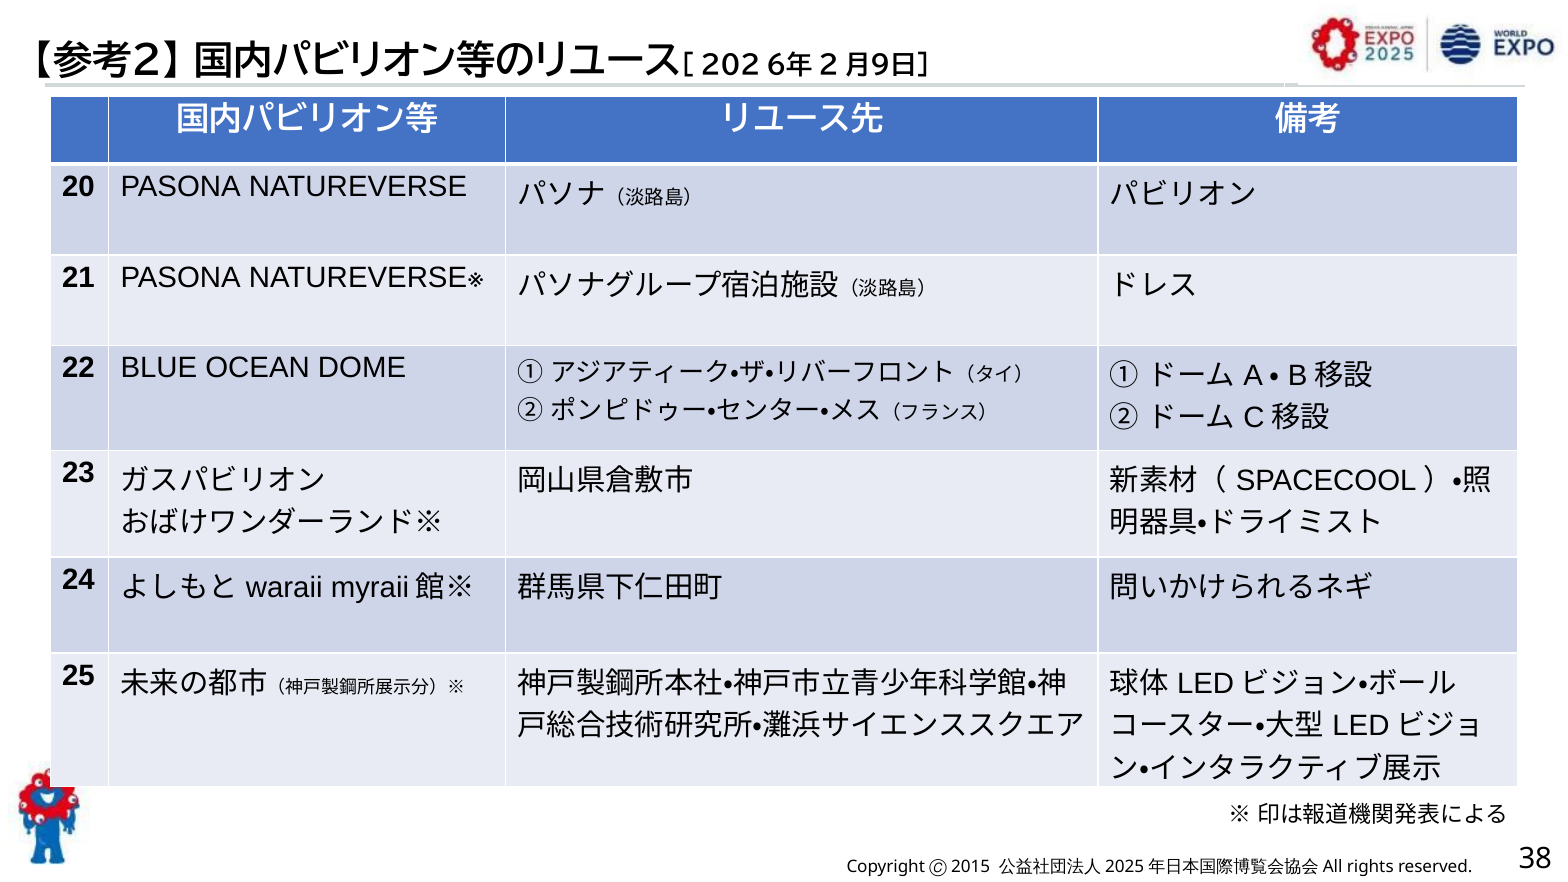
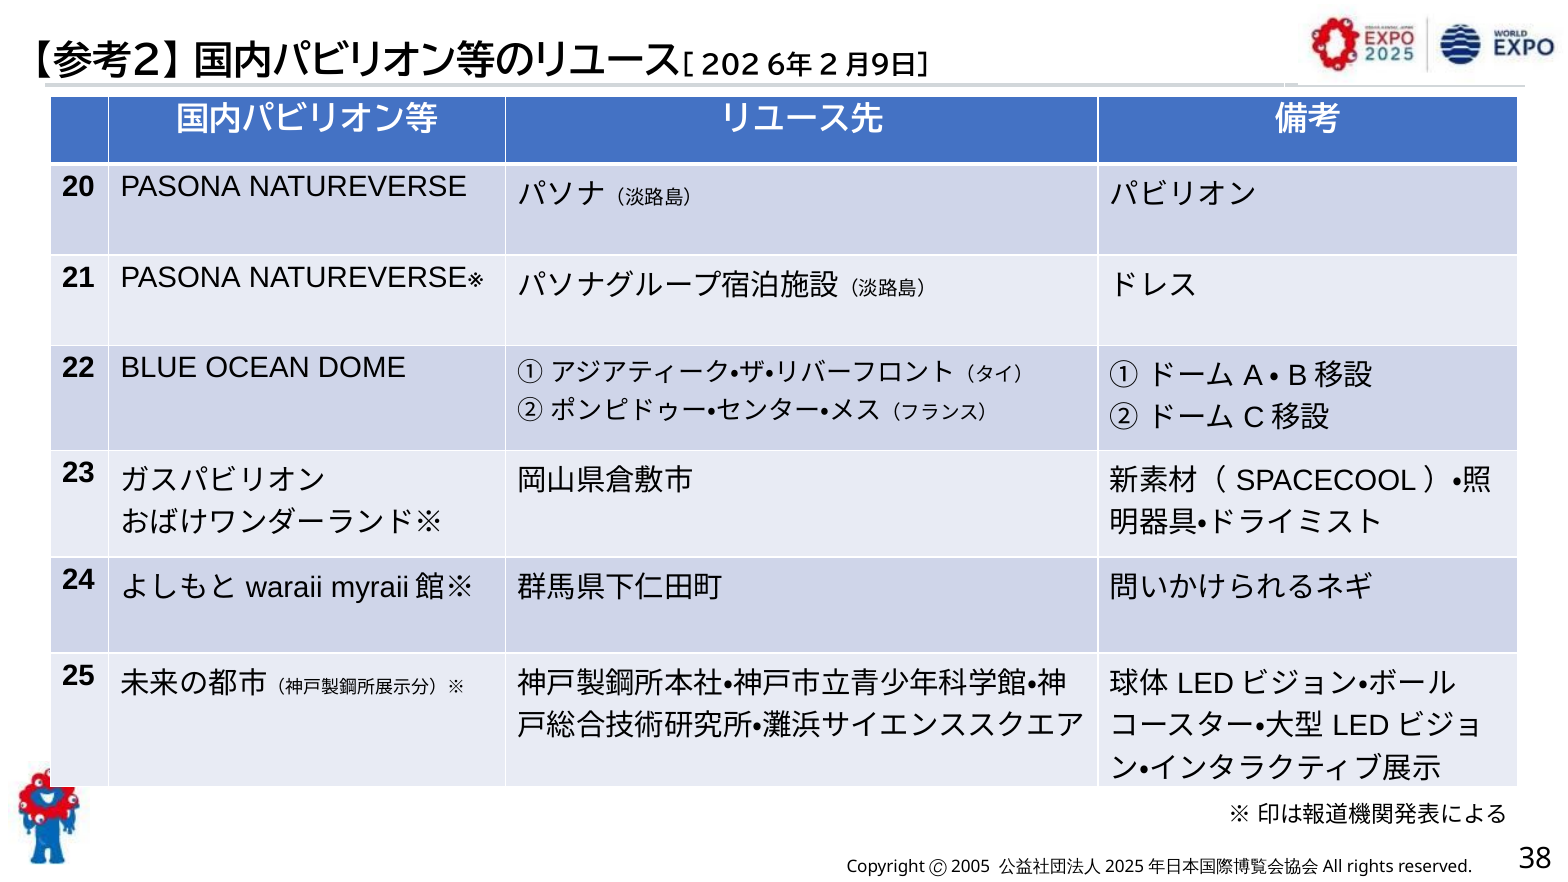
2015: 2015 -> 2005
